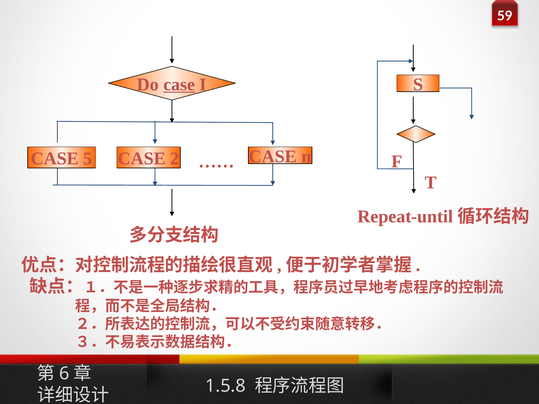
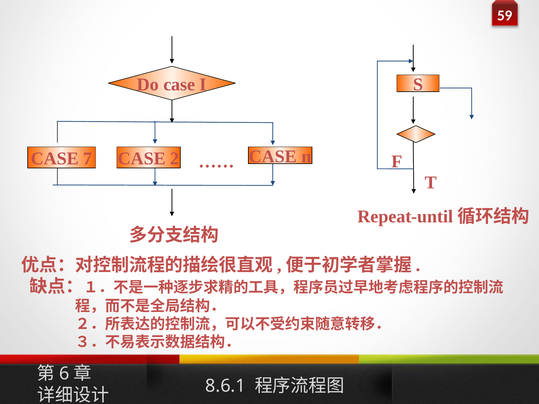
case at (179, 84) underline: present -> none
5: 5 -> 7
1.5.8: 1.5.8 -> 8.6.1
